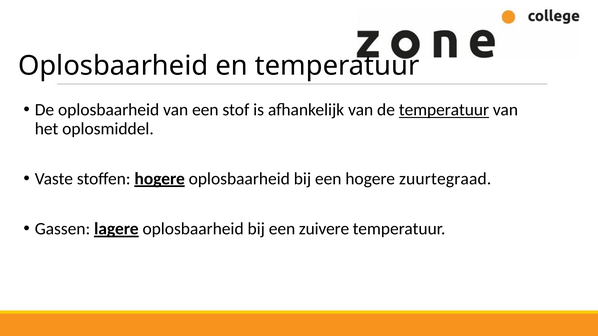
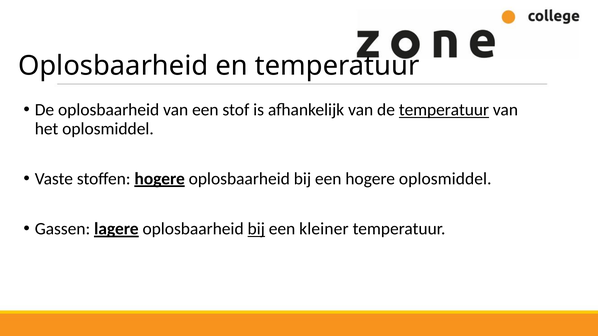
hogere zuurtegraad: zuurtegraad -> oplosmiddel
bij at (256, 229) underline: none -> present
zuivere: zuivere -> kleiner
